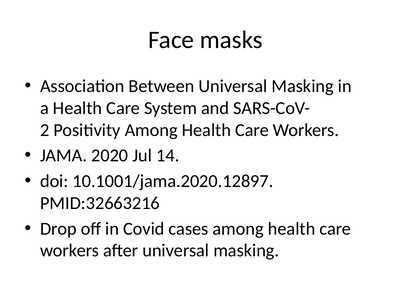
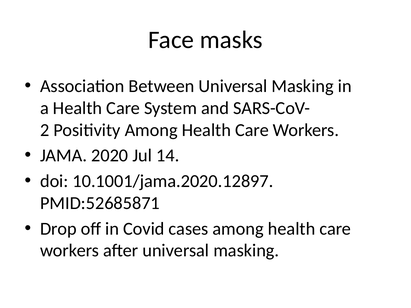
PMID:32663216: PMID:32663216 -> PMID:52685871
